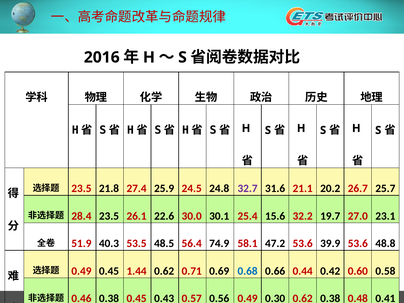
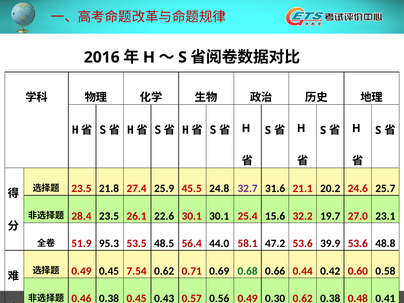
24.5: 24.5 -> 45.5
26.7: 26.7 -> 24.6
22.6 30.0: 30.0 -> 30.1
40.3: 40.3 -> 95.3
74.9: 74.9 -> 44.0
1.44: 1.44 -> 7.54
0.68 colour: blue -> green
